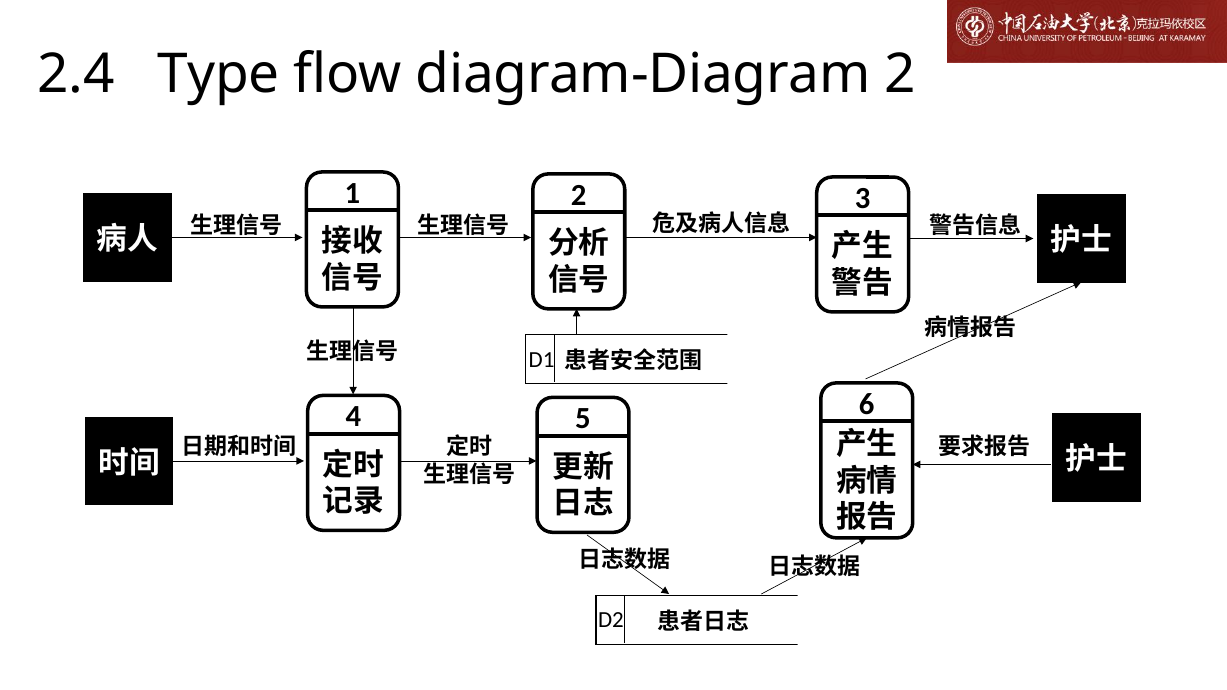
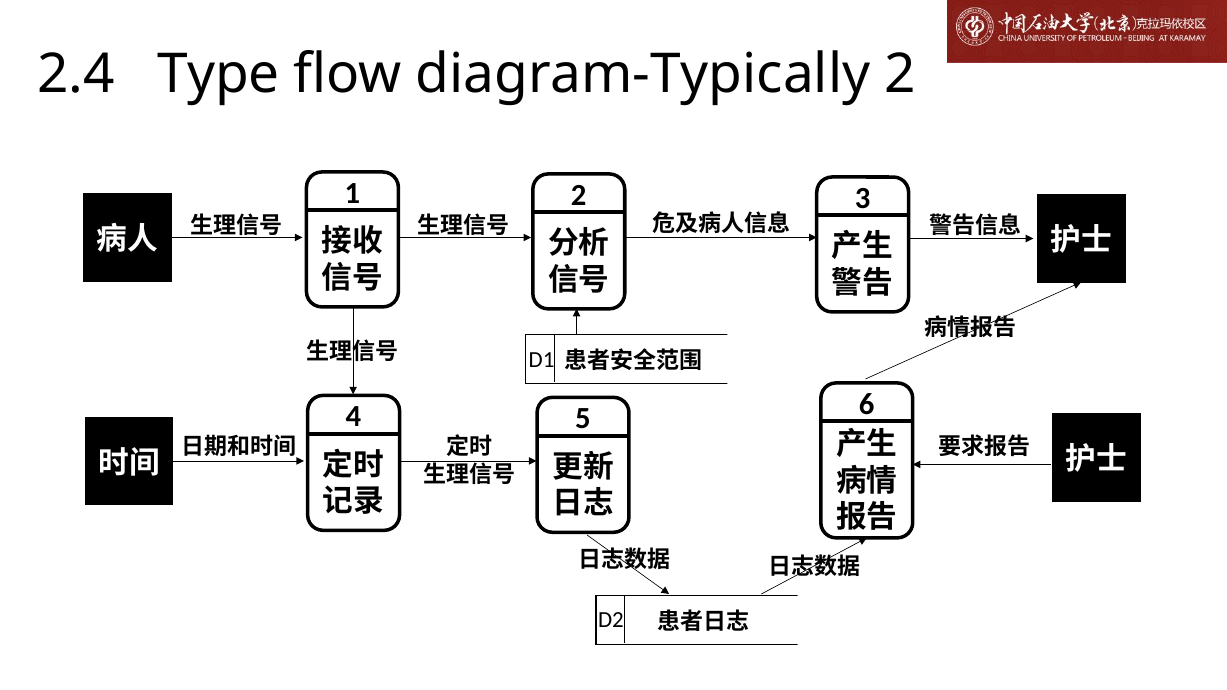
diagram-Diagram: diagram-Diagram -> diagram-Typically
